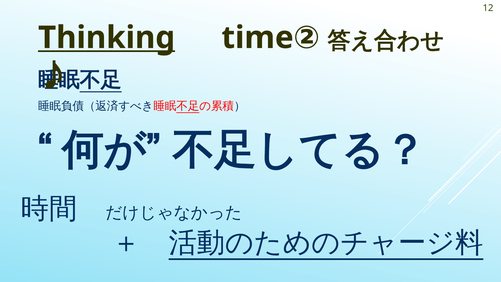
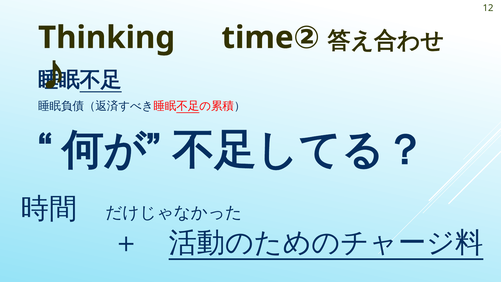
Thinking underline: present -> none
